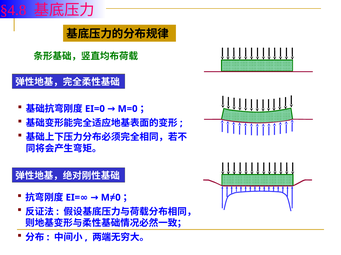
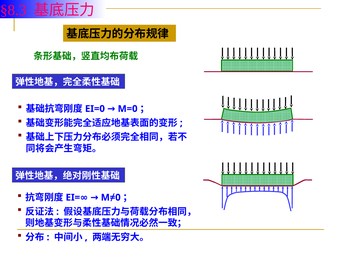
§4.8: §4.8 -> §8.3
